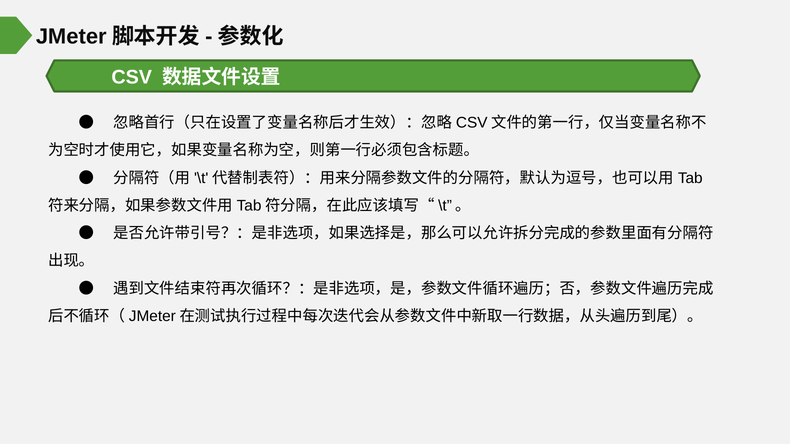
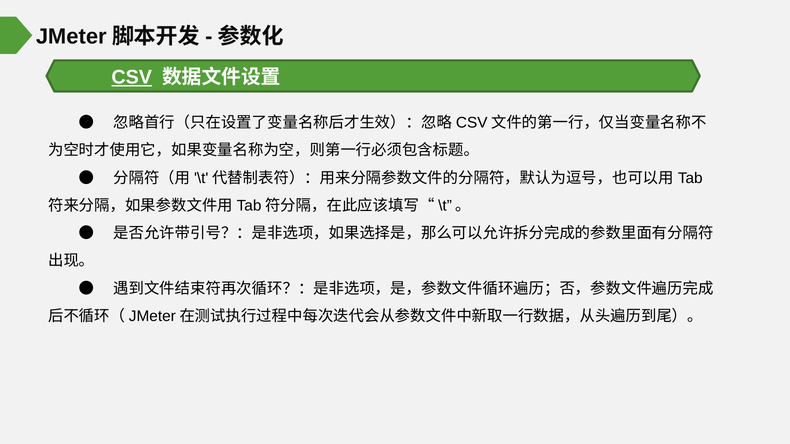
CSV underline: none -> present
